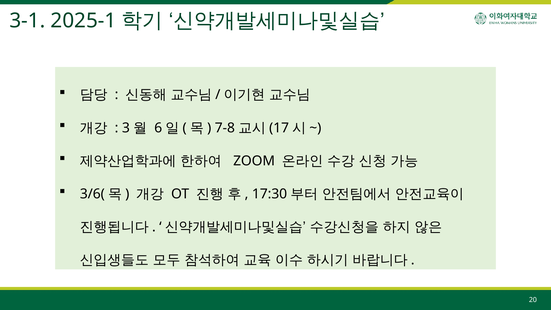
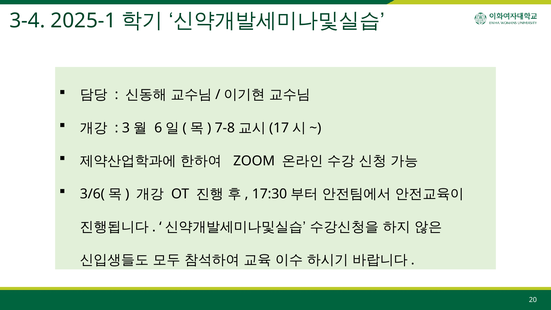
3-1: 3-1 -> 3-4
